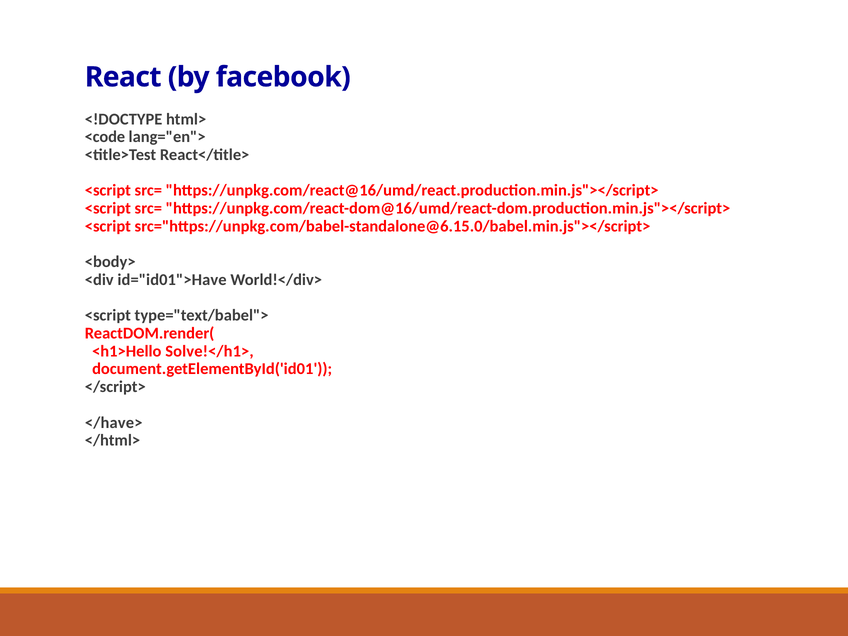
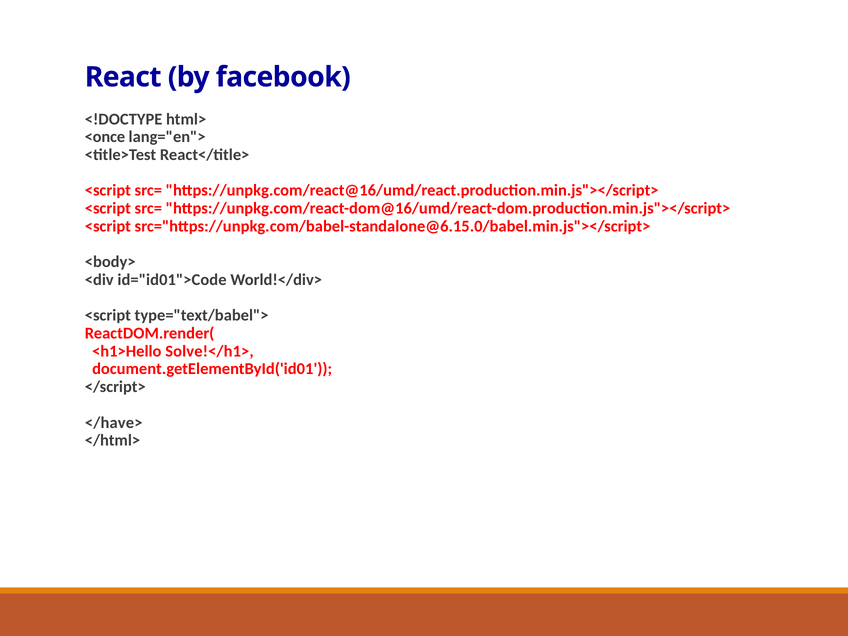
<code: <code -> <once
id="id01">Have: id="id01">Have -> id="id01">Code
